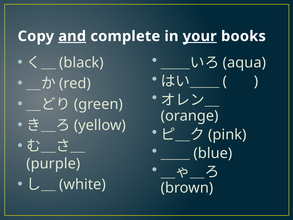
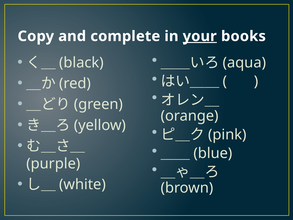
and underline: present -> none
